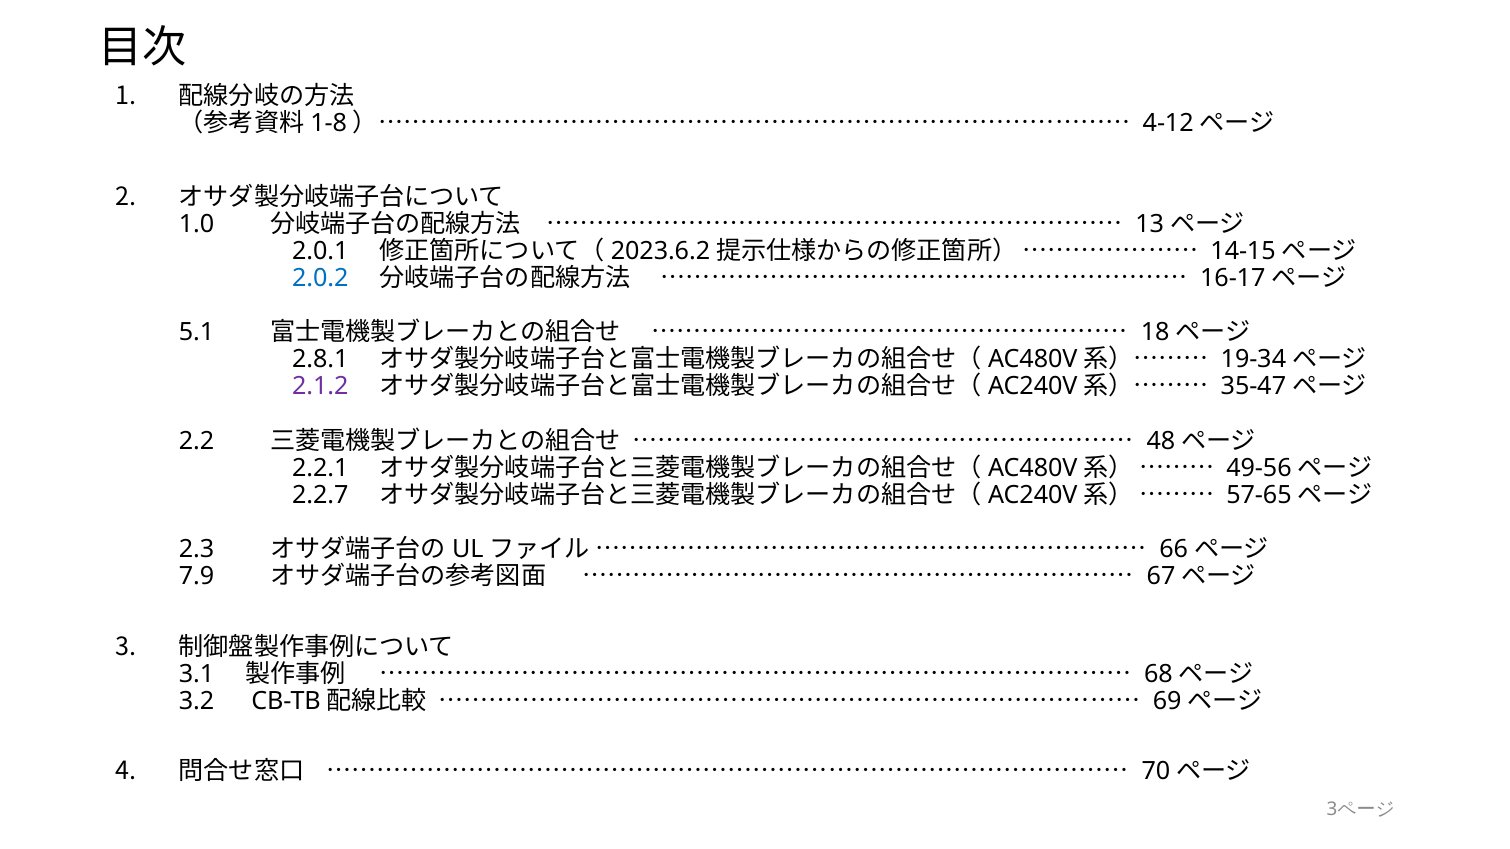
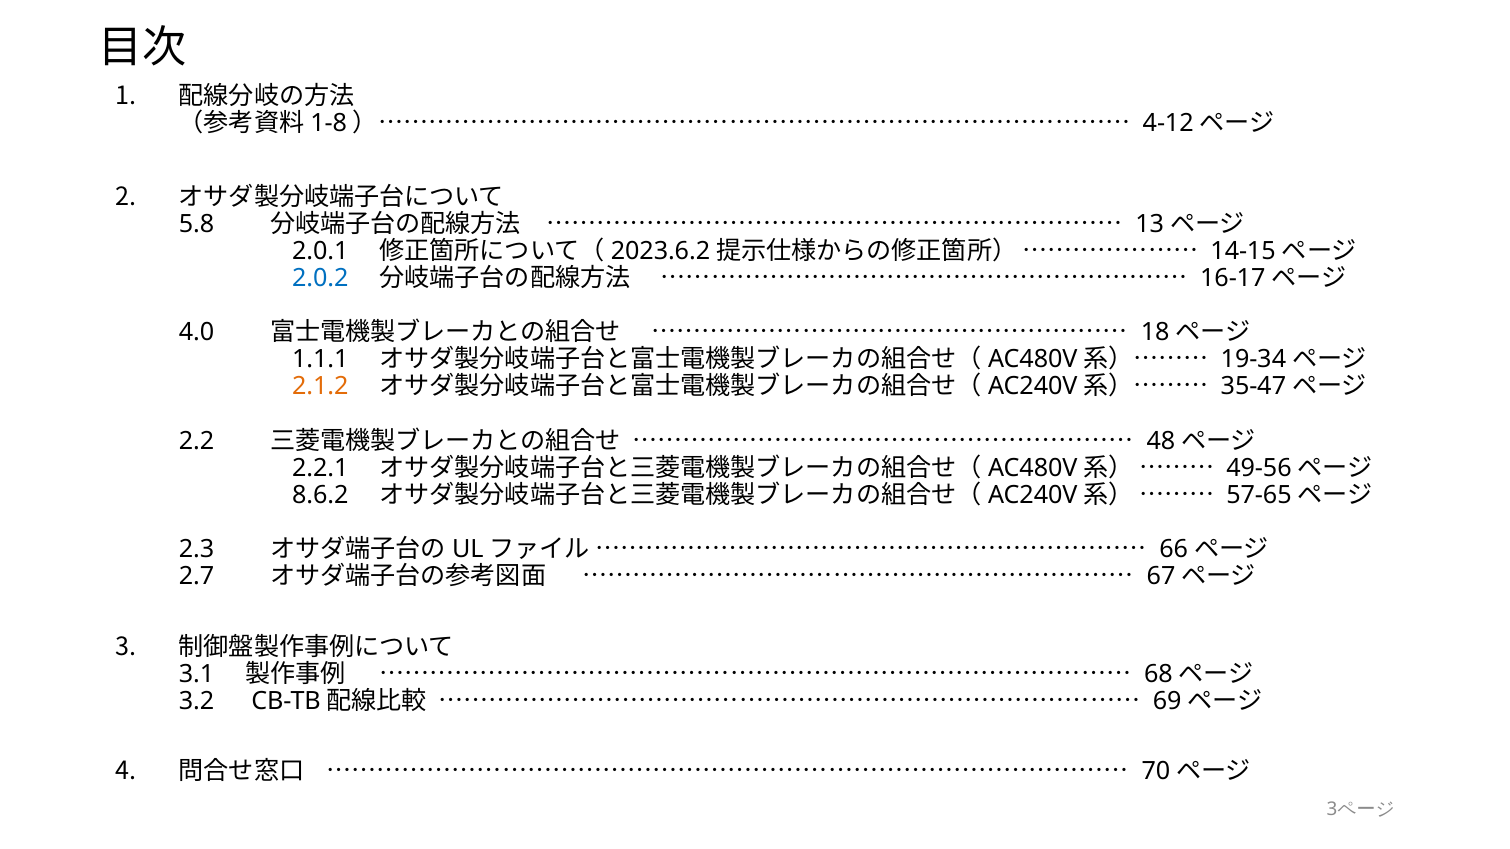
1.0: 1.0 -> 5.8
5.1: 5.1 -> 4.0
2.8.1: 2.8.1 -> 1.1.1
2.1.2 colour: purple -> orange
2.2.7: 2.2.7 -> 8.6.2
7.9: 7.9 -> 2.7
